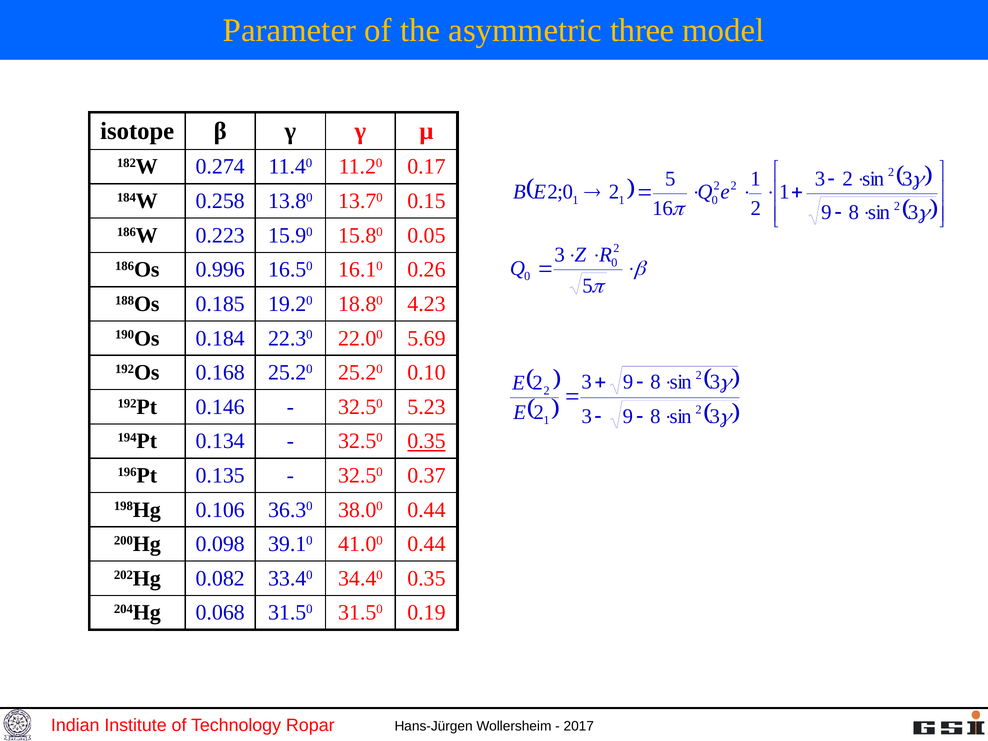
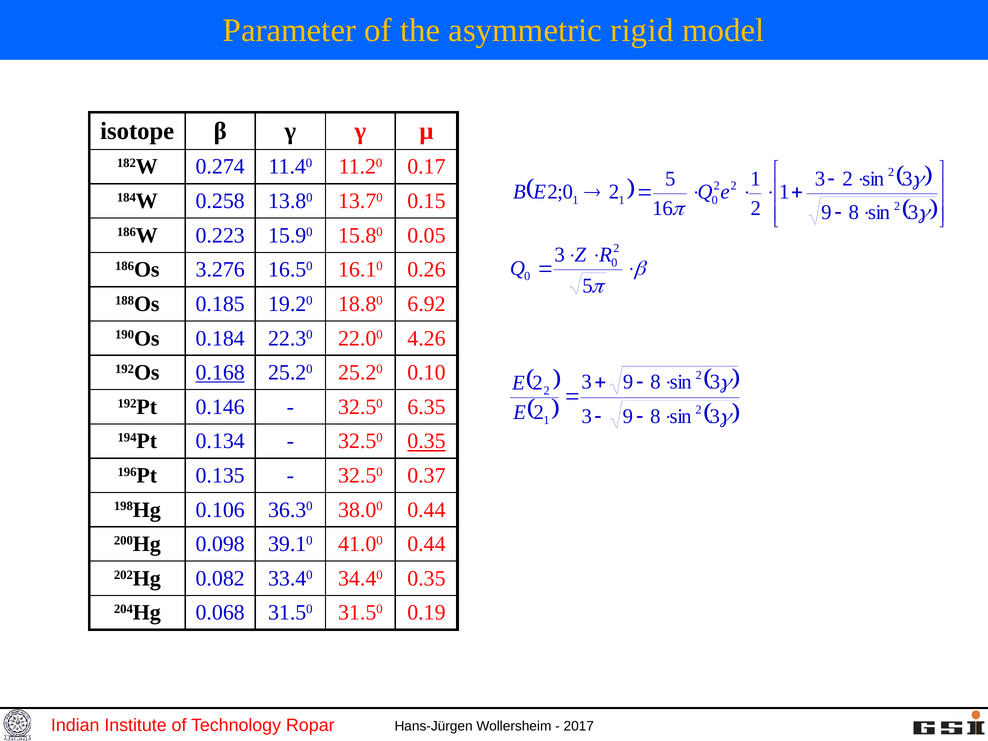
three: three -> rigid
0.996: 0.996 -> 3.276
4.23: 4.23 -> 6.92
5.69: 5.69 -> 4.26
0.168 underline: none -> present
5.23: 5.23 -> 6.35
